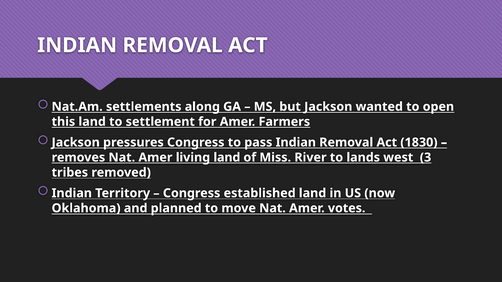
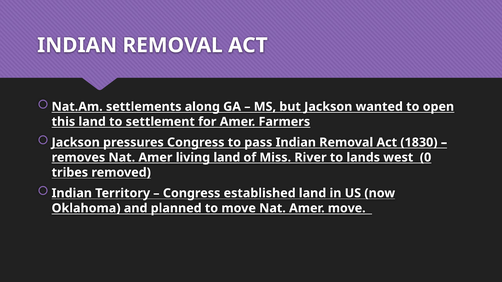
3: 3 -> 0
Amer votes: votes -> move
